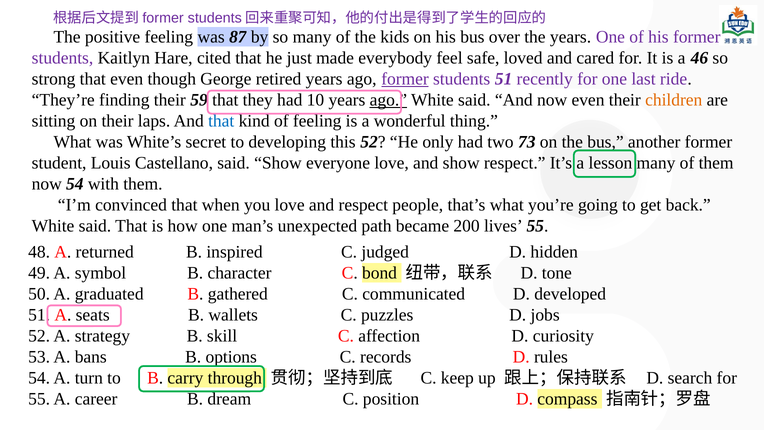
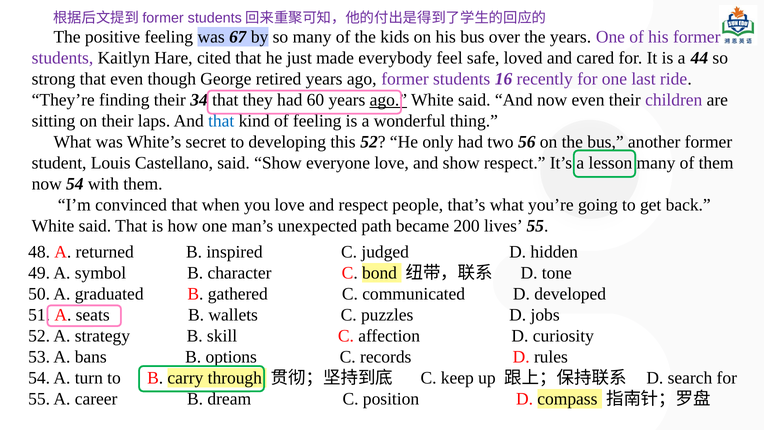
87: 87 -> 67
46: 46 -> 44
former at (405, 79) underline: present -> none
students 51: 51 -> 16
59: 59 -> 34
10: 10 -> 60
children colour: orange -> purple
73: 73 -> 56
